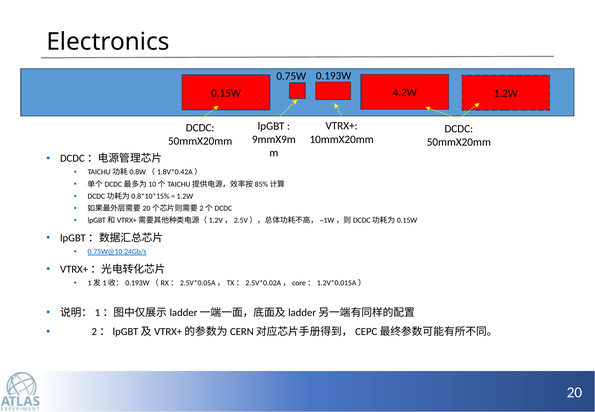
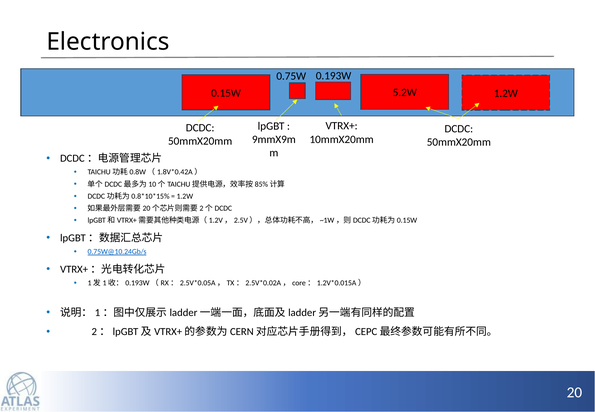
4.2W: 4.2W -> 5.2W
